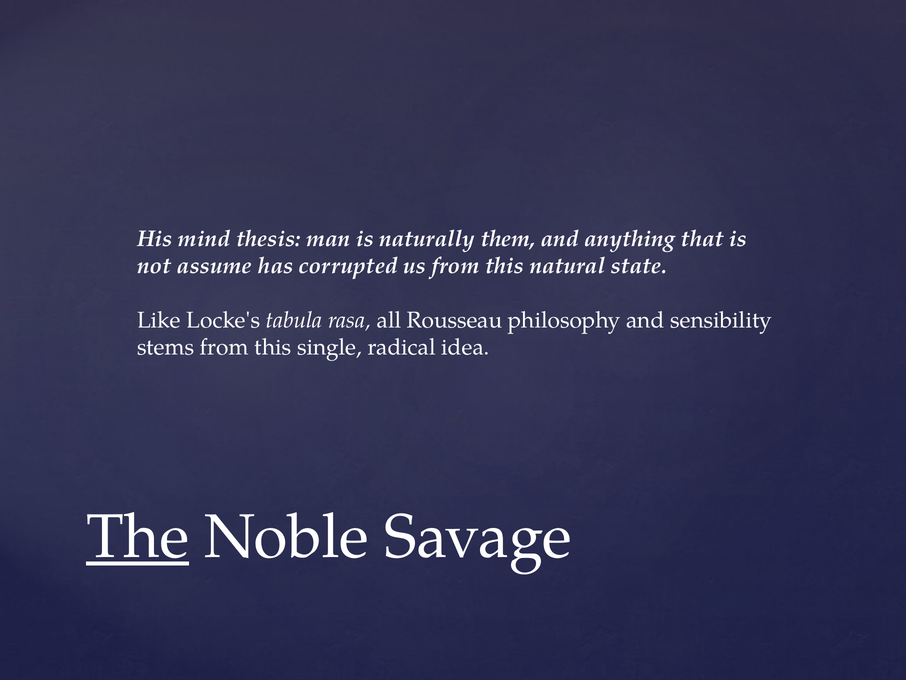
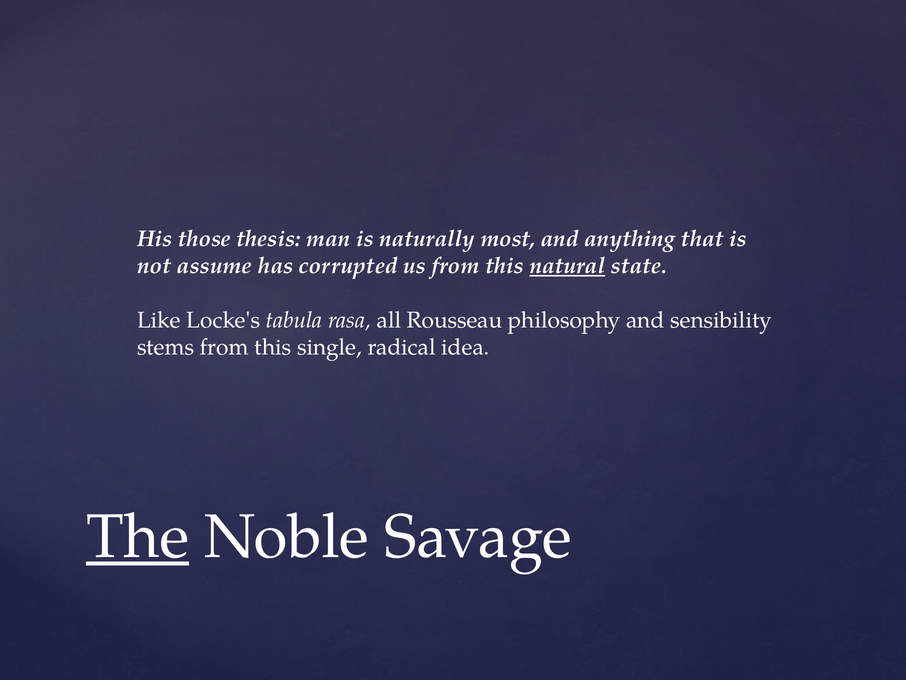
mind: mind -> those
them: them -> most
natural underline: none -> present
